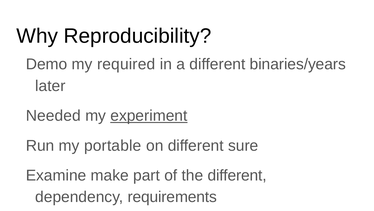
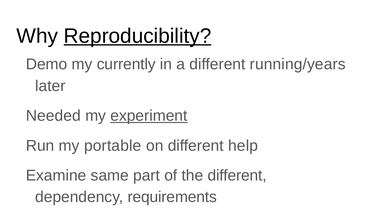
Reproducibility underline: none -> present
required: required -> currently
binaries/years: binaries/years -> running/years
sure: sure -> help
make: make -> same
